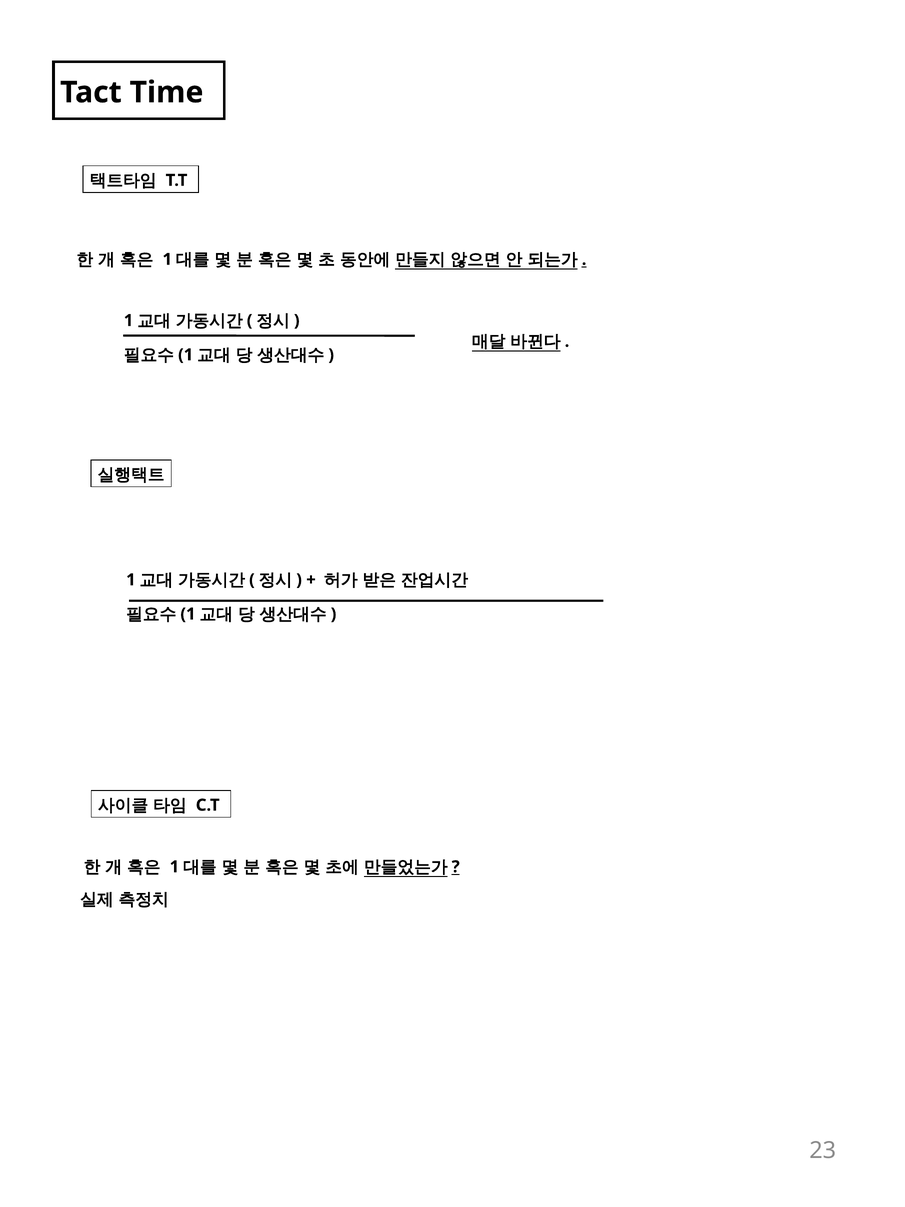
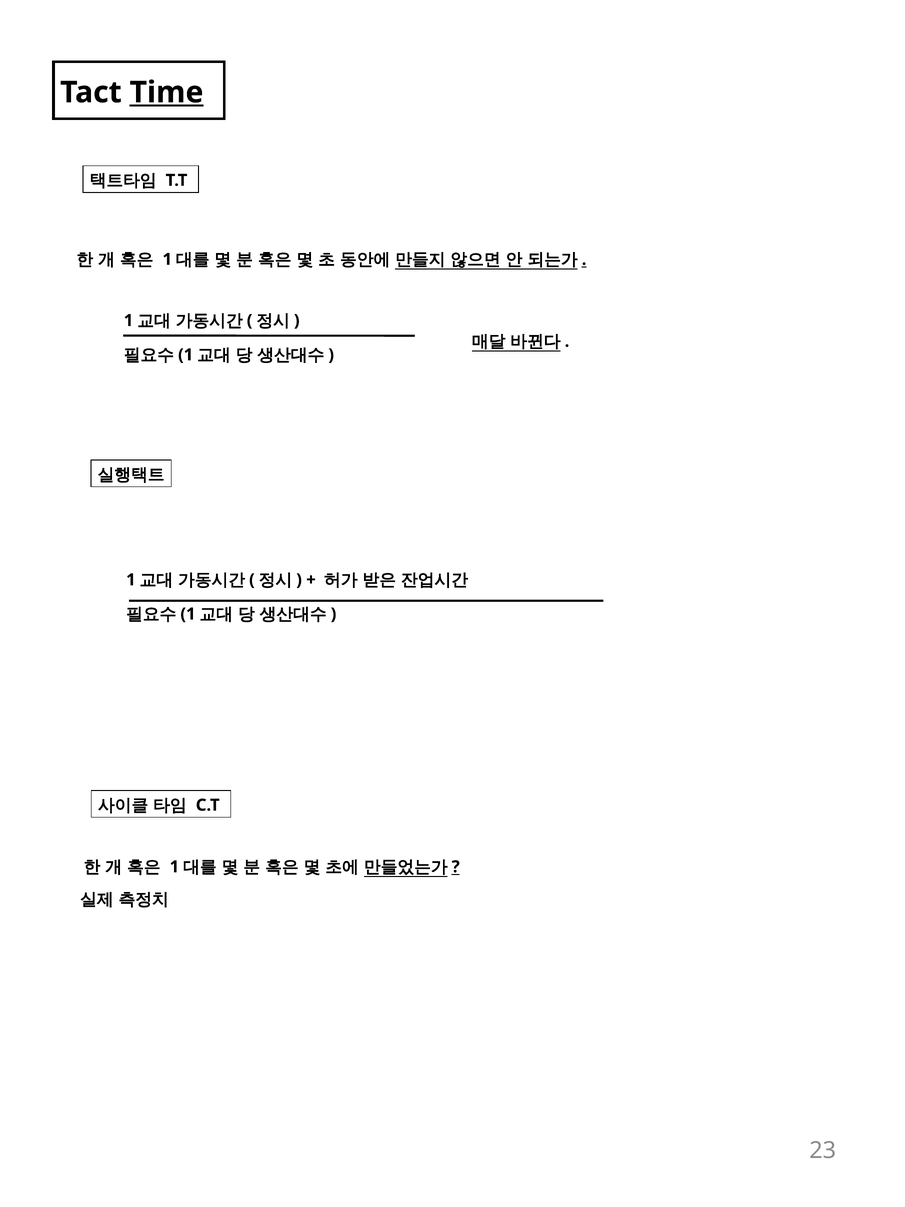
Time underline: none -> present
